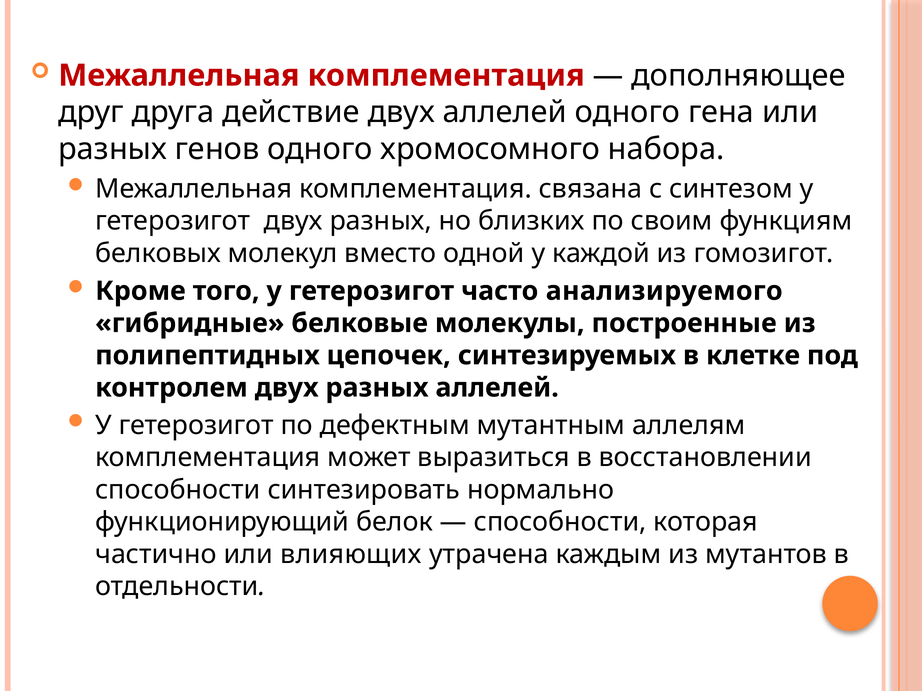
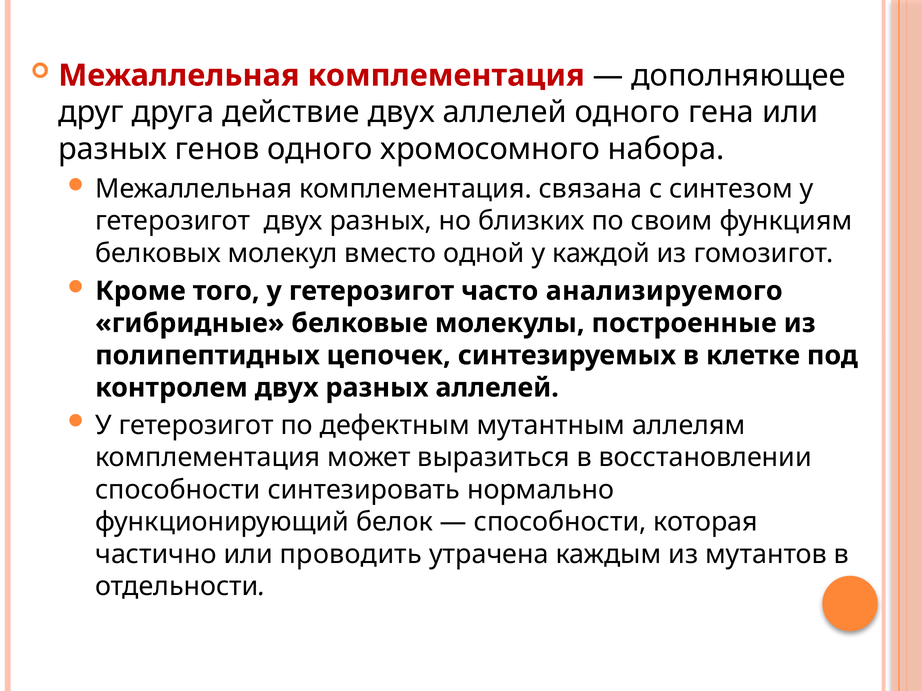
влияющих: влияющих -> проводить
